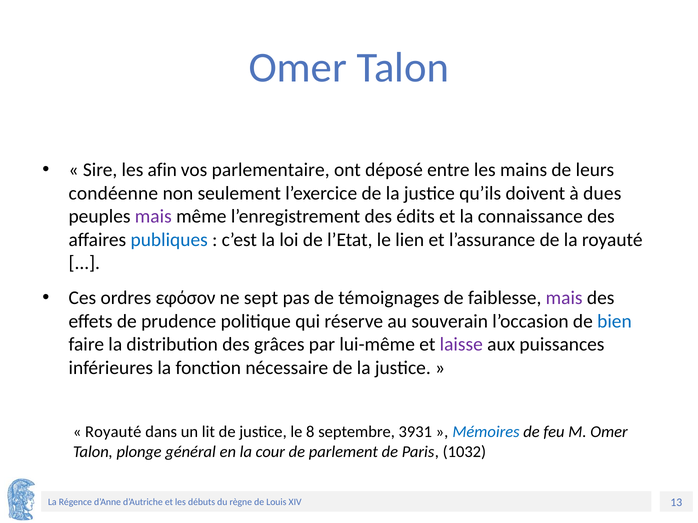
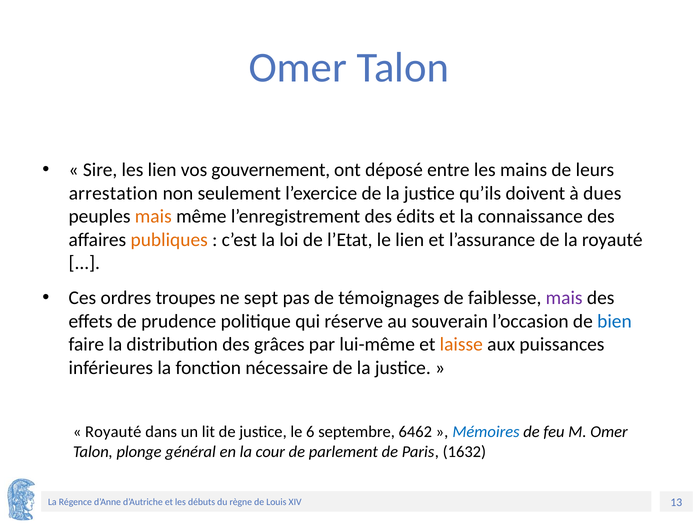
les afin: afin -> lien
parlementaire: parlementaire -> gouvernement
condéenne: condéenne -> arrestation
mais at (153, 217) colour: purple -> orange
publiques colour: blue -> orange
εφόσον: εφόσον -> troupes
laisse colour: purple -> orange
8: 8 -> 6
3931: 3931 -> 6462
1032: 1032 -> 1632
